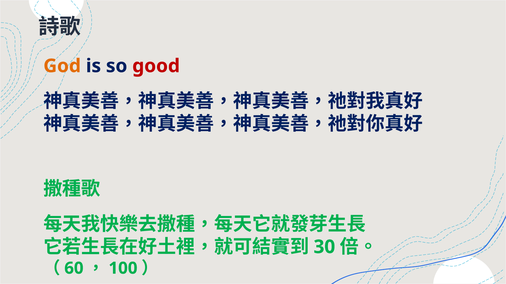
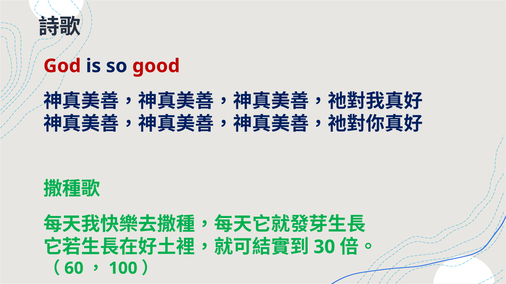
God colour: orange -> red
